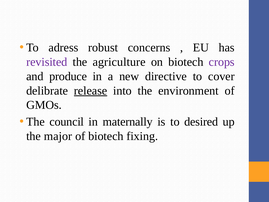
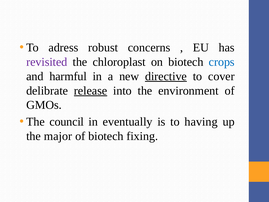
agriculture: agriculture -> chloroplast
crops colour: purple -> blue
produce: produce -> harmful
directive underline: none -> present
maternally: maternally -> eventually
desired: desired -> having
